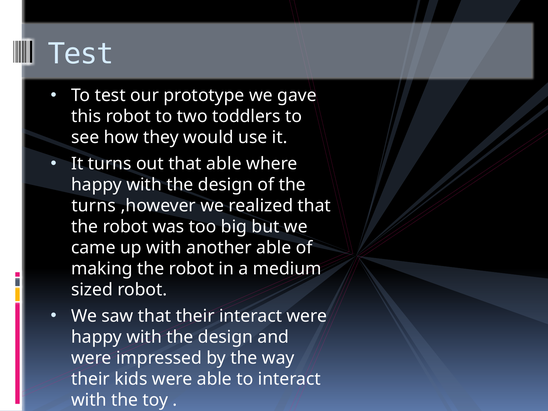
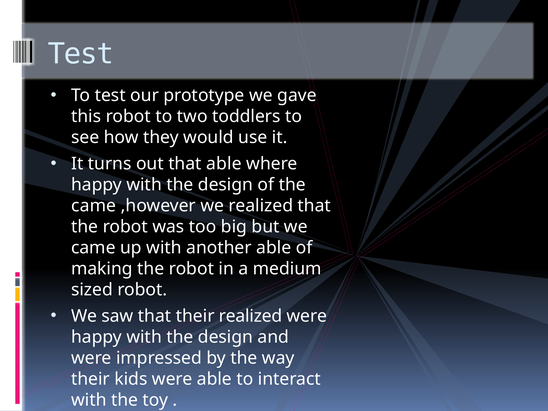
turns at (94, 206): turns -> came
their interact: interact -> realized
